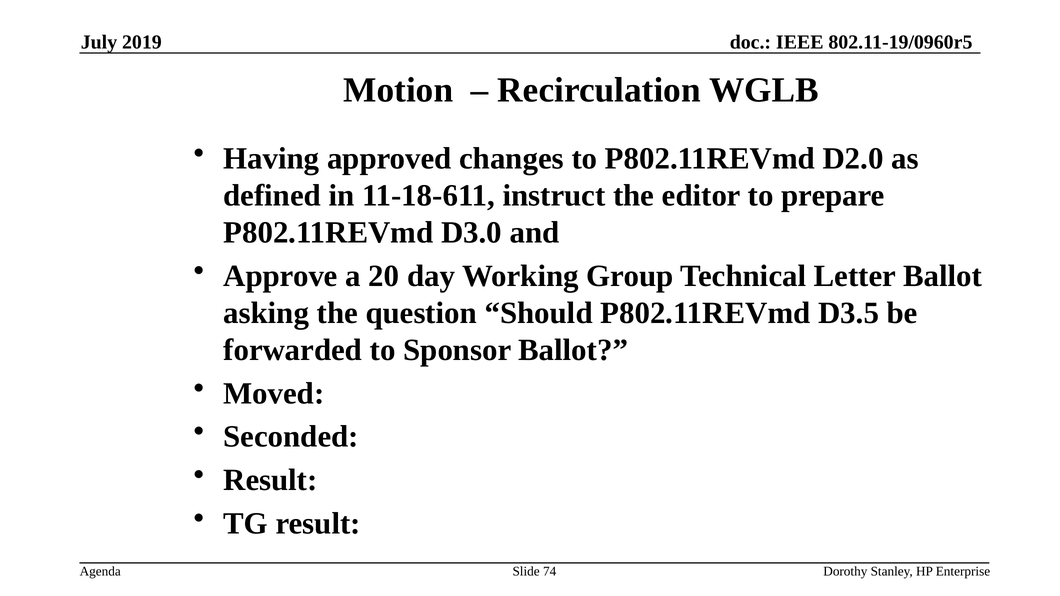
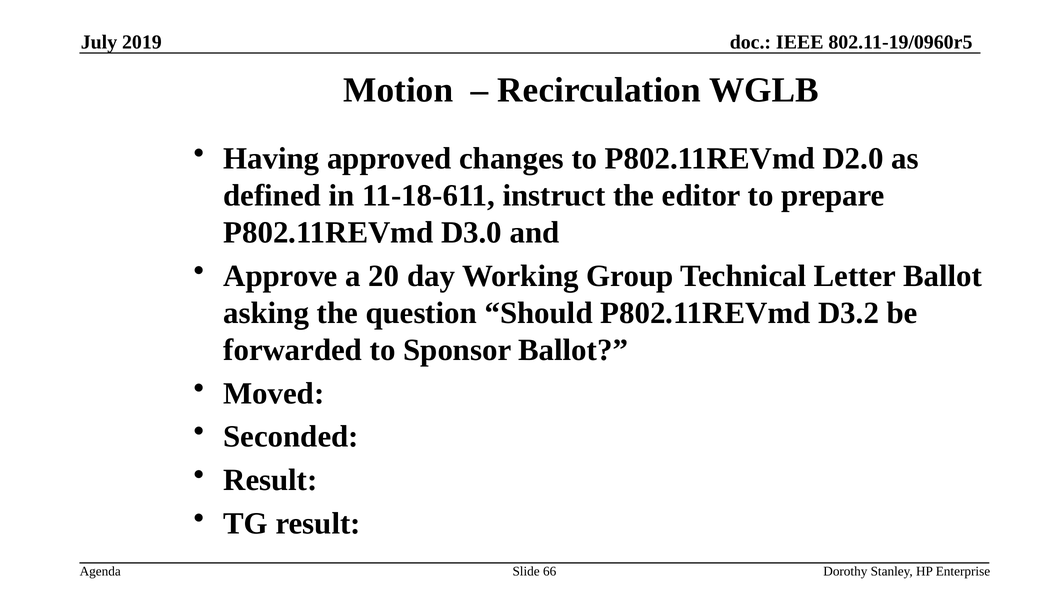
D3.5: D3.5 -> D3.2
74: 74 -> 66
